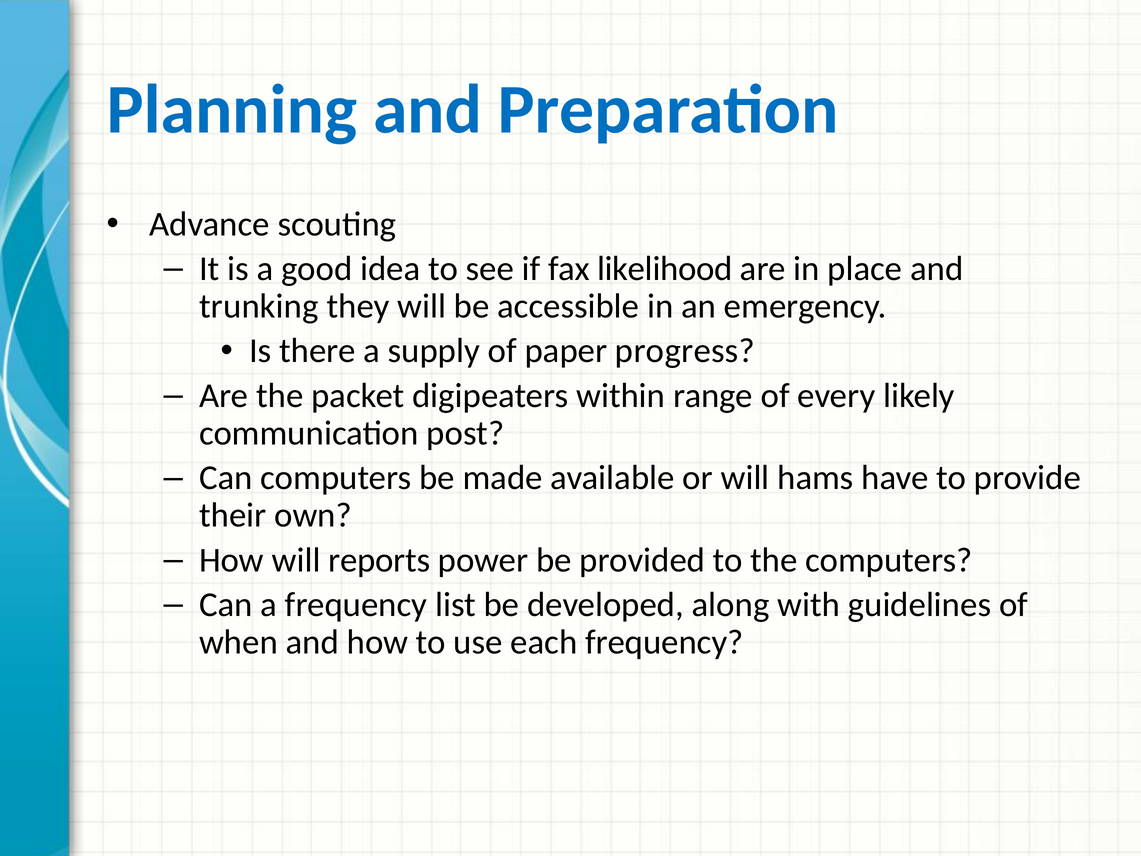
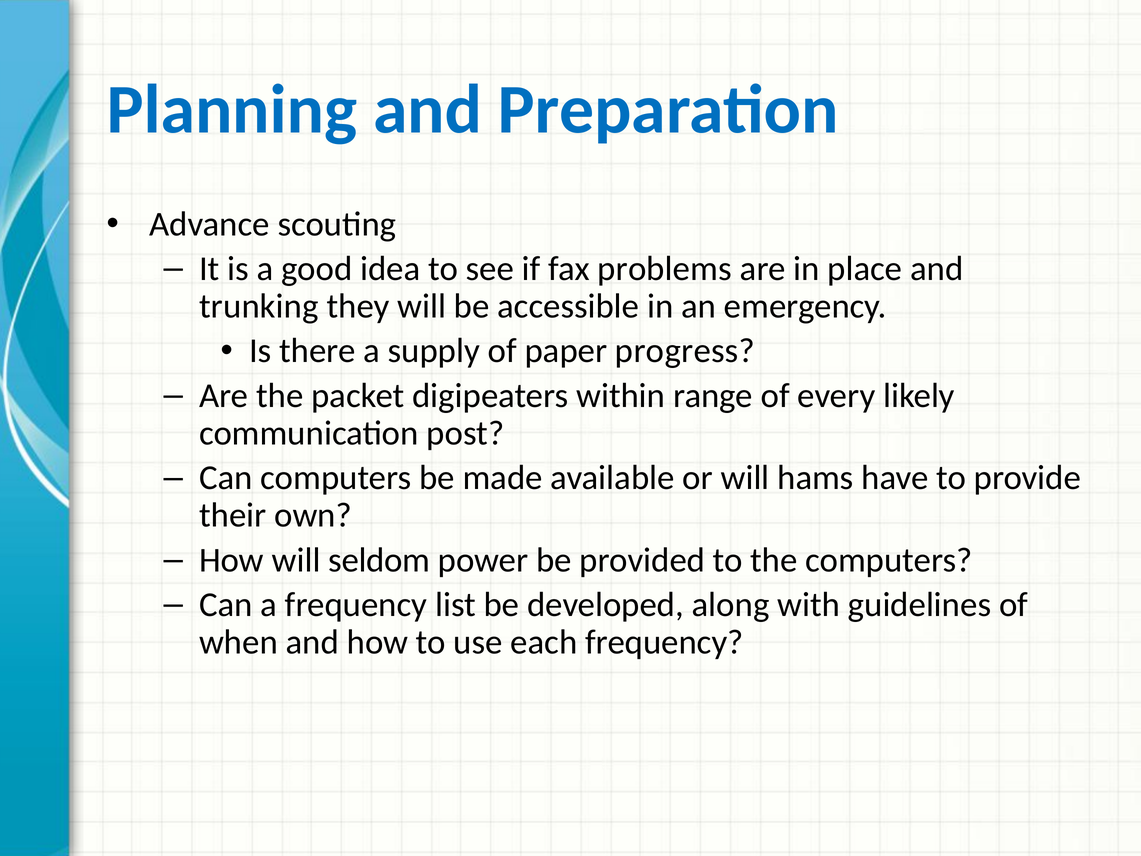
likelihood: likelihood -> problems
reports: reports -> seldom
